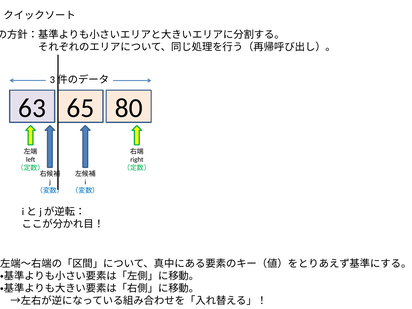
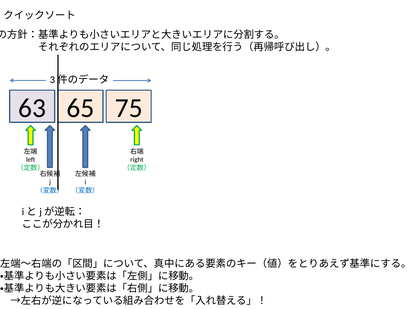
80: 80 -> 75
